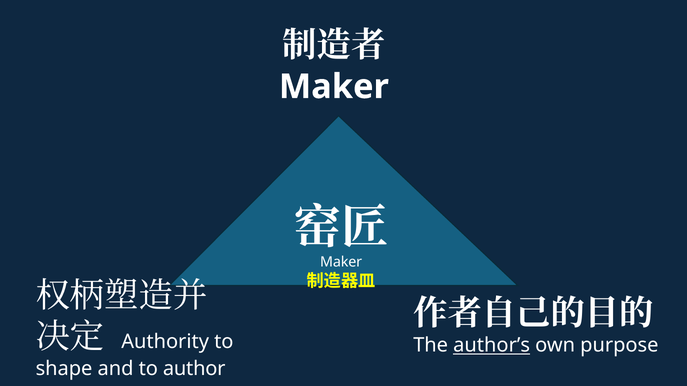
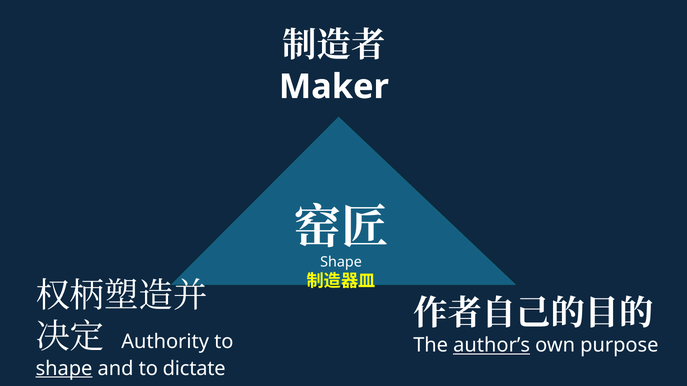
Maker at (341, 262): Maker -> Shape
shape at (64, 369) underline: none -> present
author: author -> dictate
